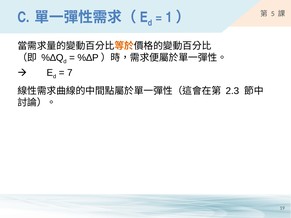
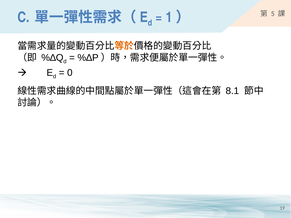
7: 7 -> 0
2.3: 2.3 -> 8.1
